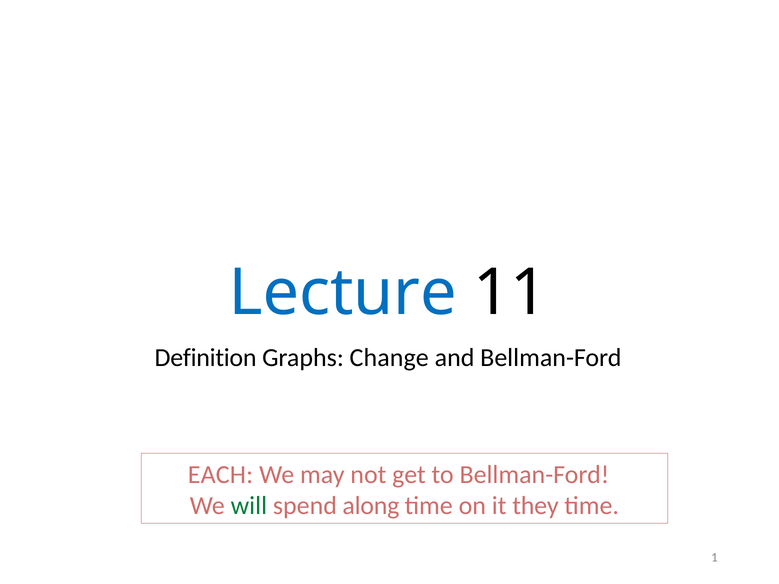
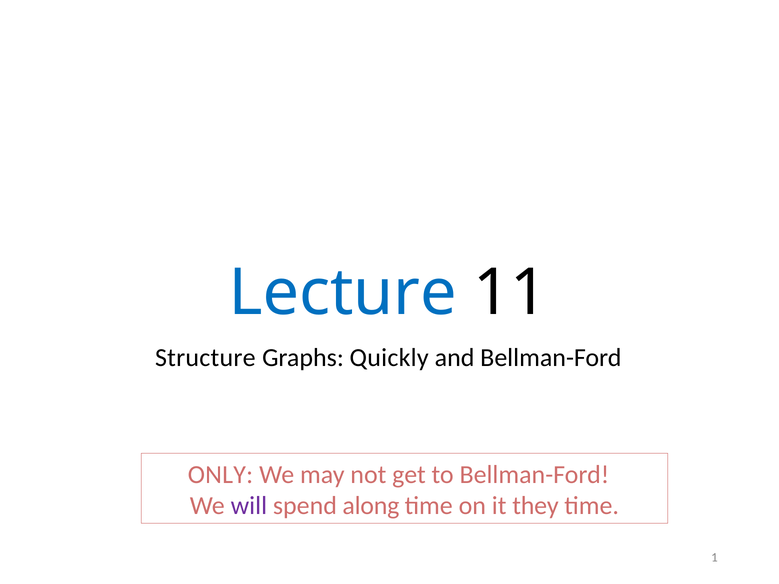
Definition: Definition -> Structure
Change: Change -> Quickly
EACH: EACH -> ONLY
will colour: green -> purple
